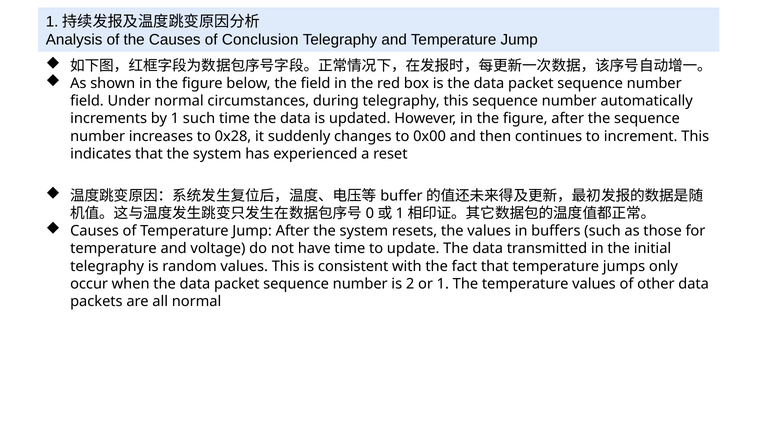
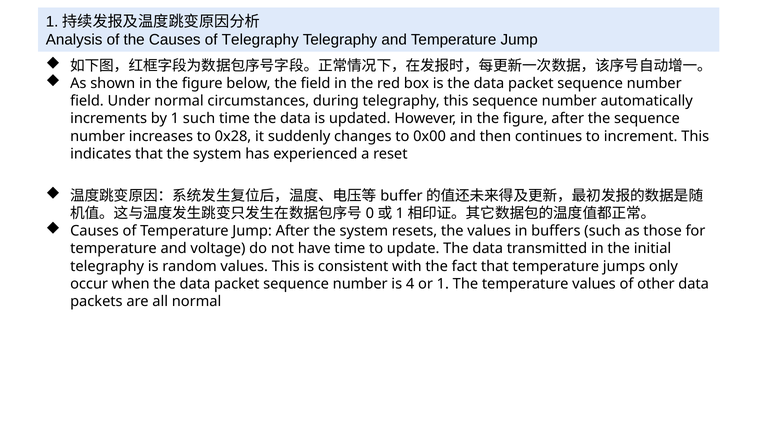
of Conclusion: Conclusion -> Telegraphy
2: 2 -> 4
